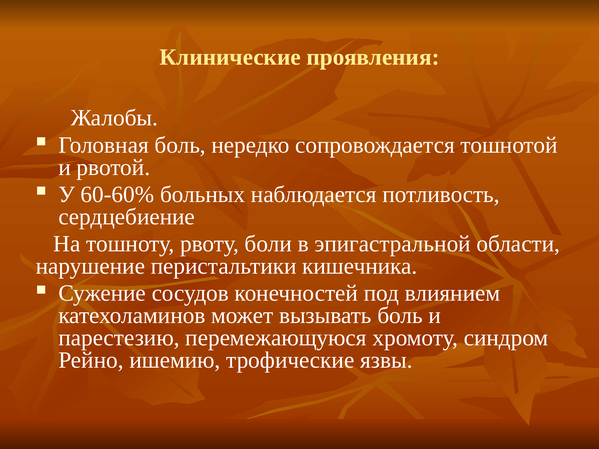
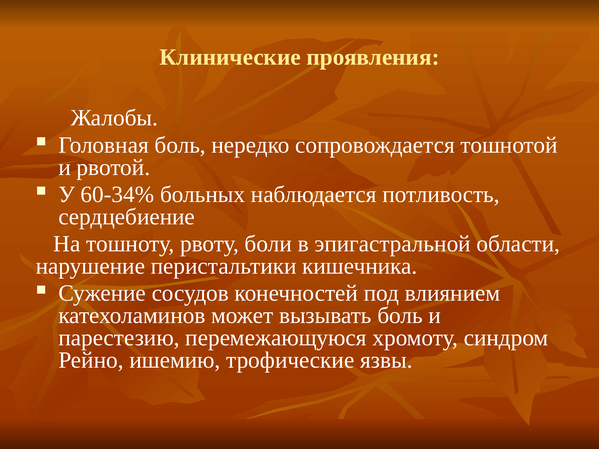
60-60%: 60-60% -> 60-34%
